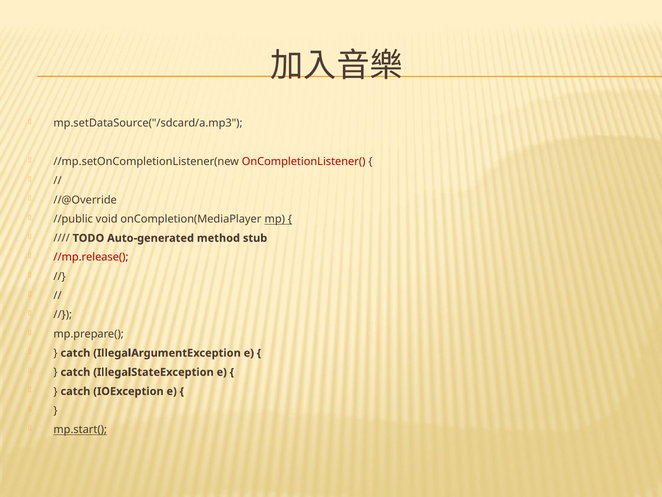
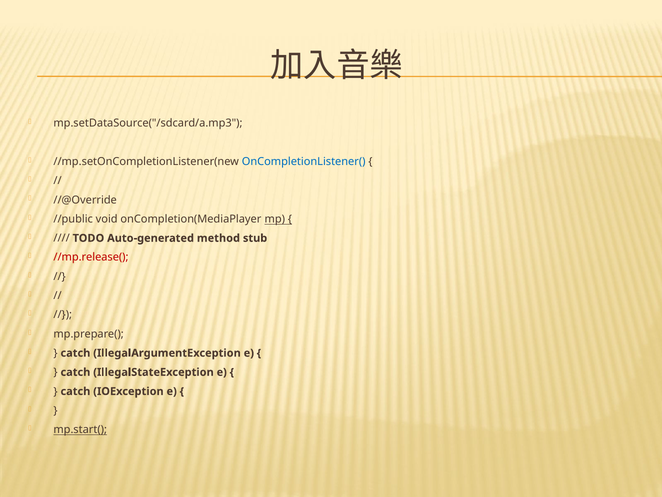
OnCompletionListener( colour: red -> blue
